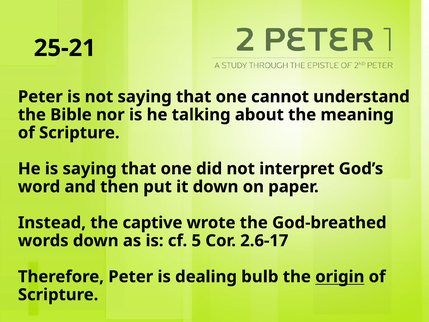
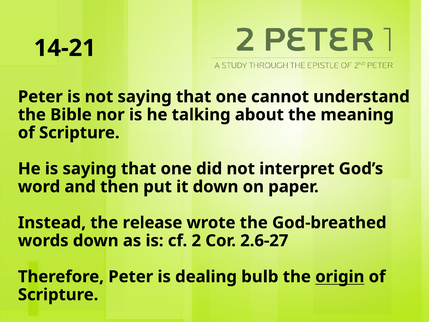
25-21: 25-21 -> 14-21
captive: captive -> release
5: 5 -> 2
2.6-17: 2.6-17 -> 2.6-27
